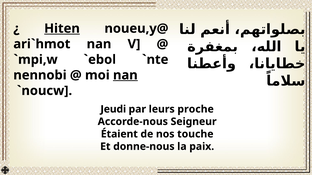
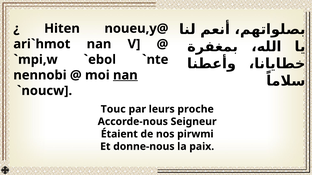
Hiten underline: present -> none
Jeudi: Jeudi -> Touc
touche: touche -> pirwmi
